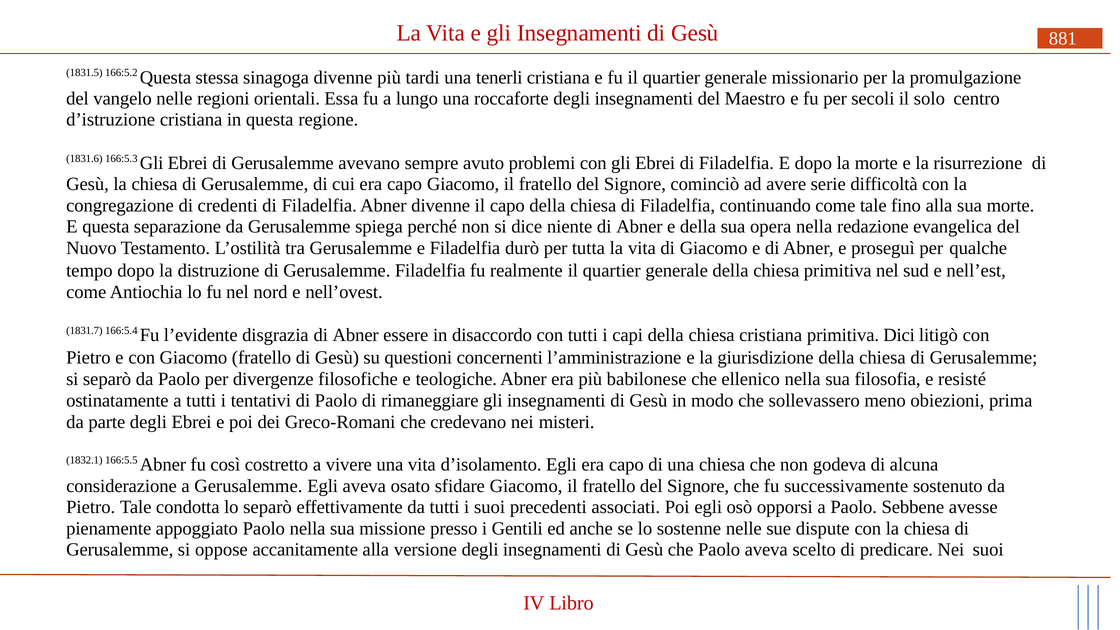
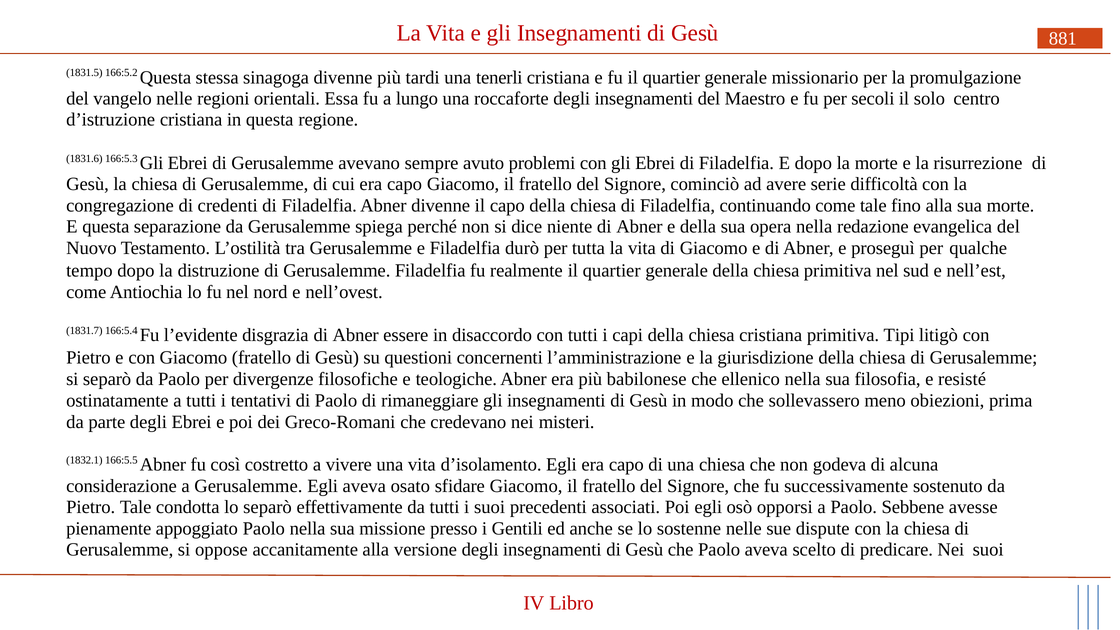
Dici: Dici -> Tipi
